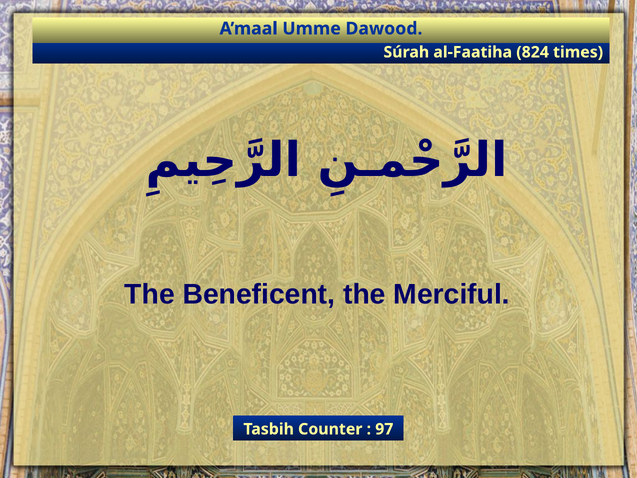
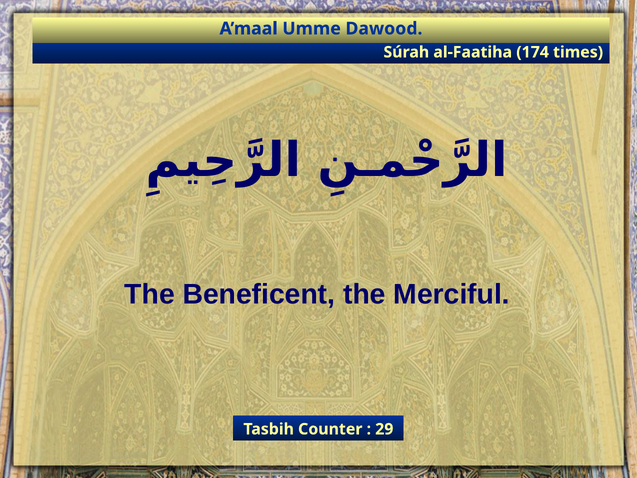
824: 824 -> 174
97: 97 -> 29
